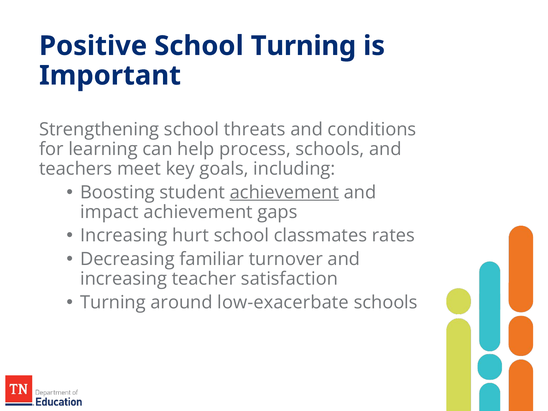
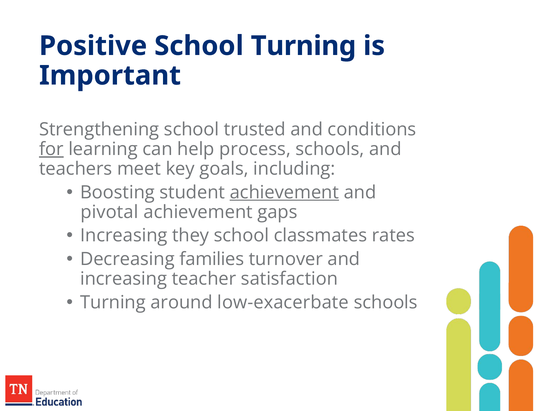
threats: threats -> trusted
for underline: none -> present
impact: impact -> pivotal
hurt: hurt -> they
familiar: familiar -> families
